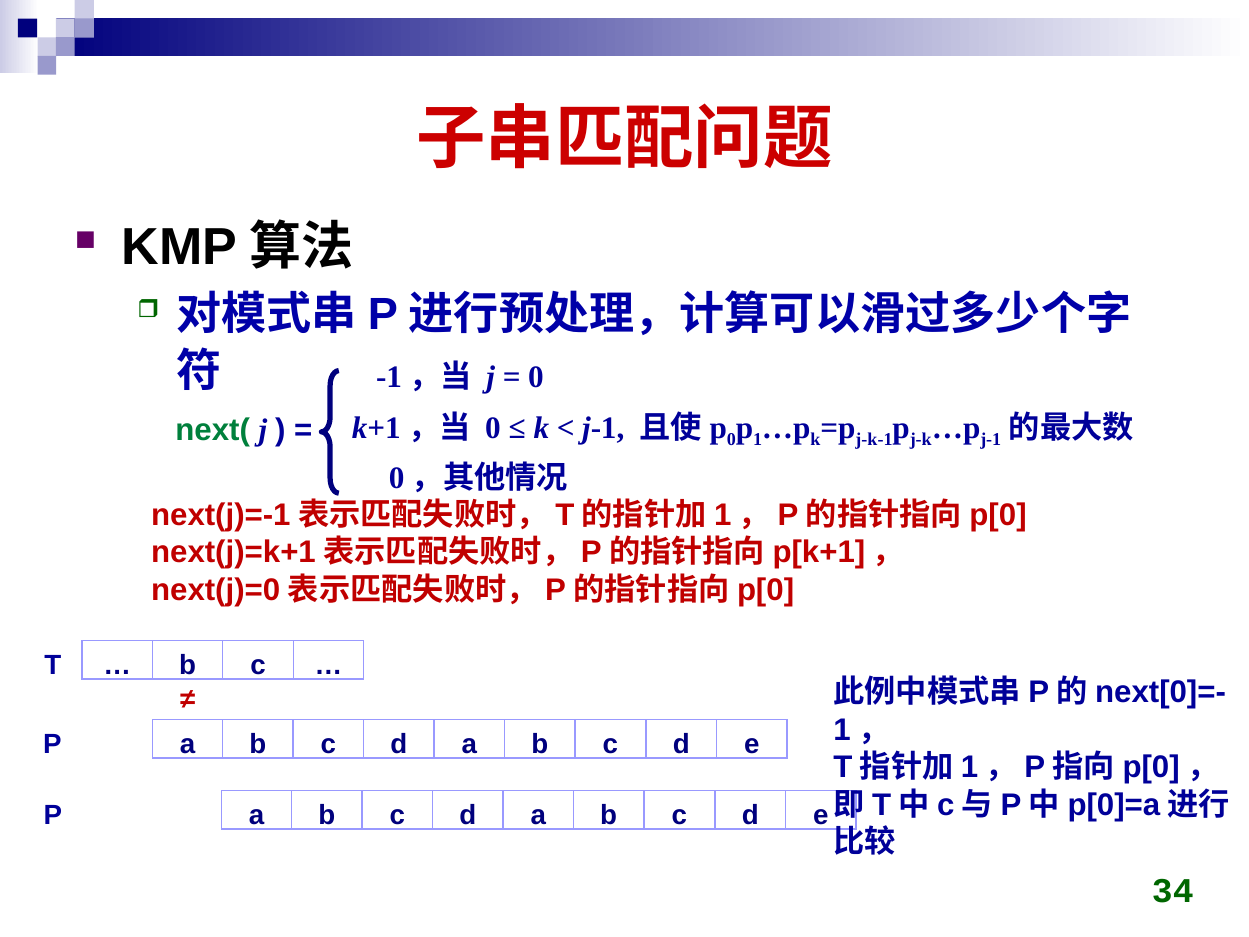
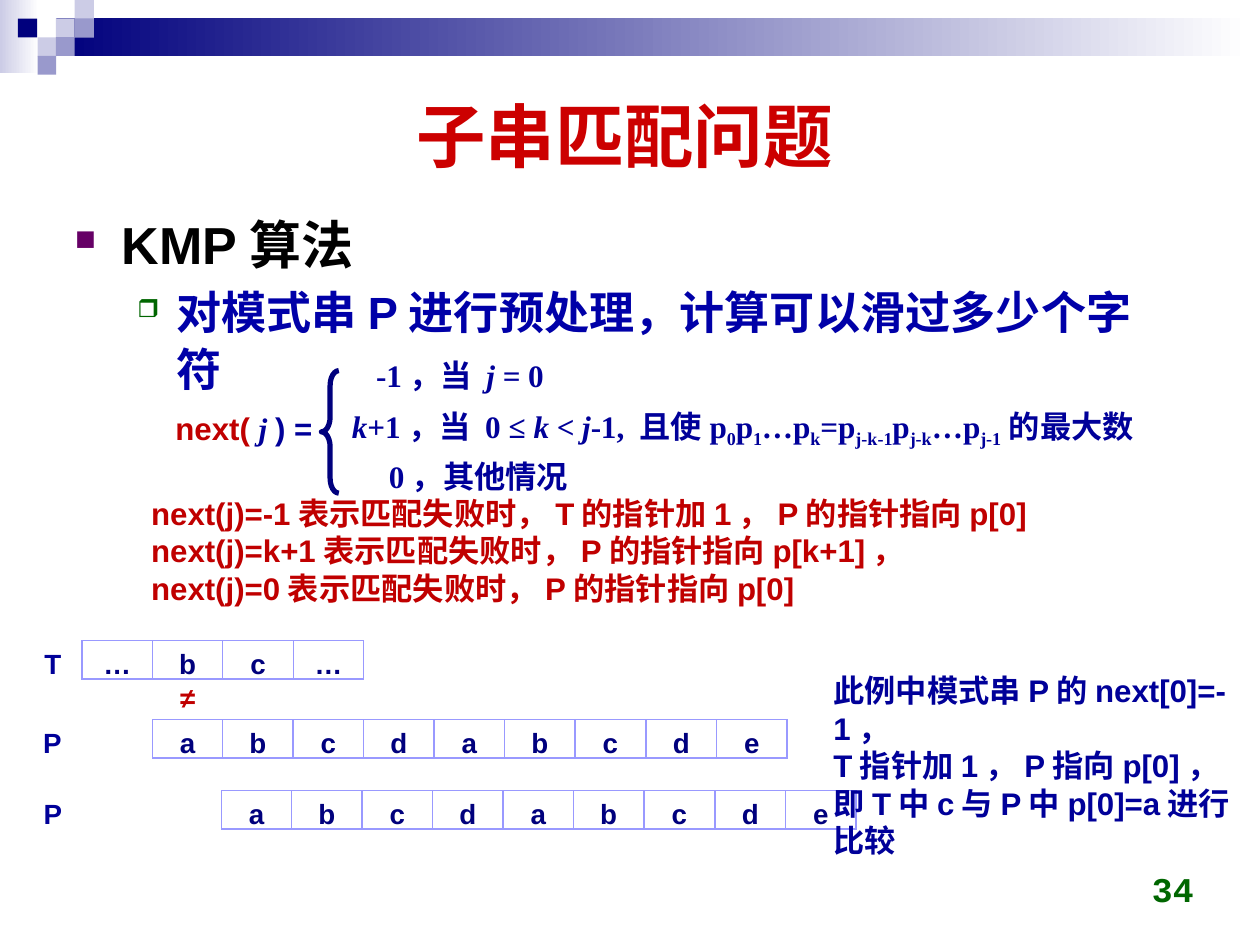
next( colour: green -> red
